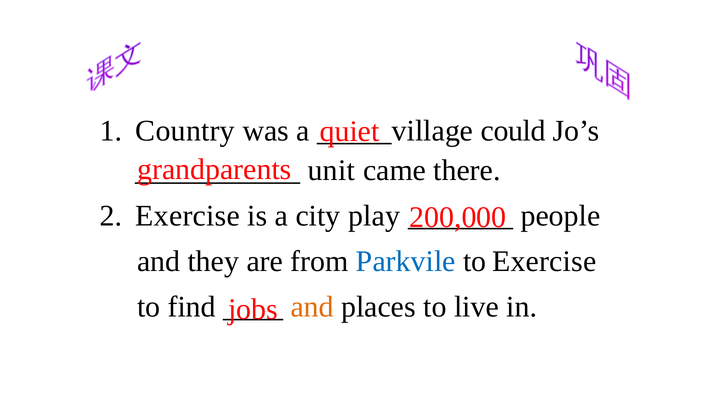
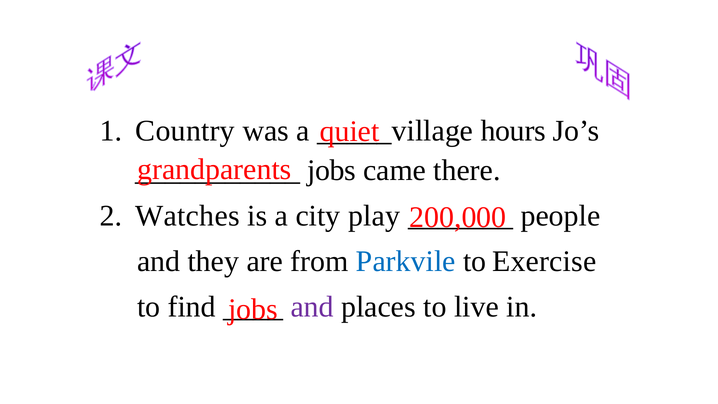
could: could -> hours
unit at (331, 170): unit -> jobs
Exercise at (188, 216): Exercise -> Watches
and at (312, 307) colour: orange -> purple
